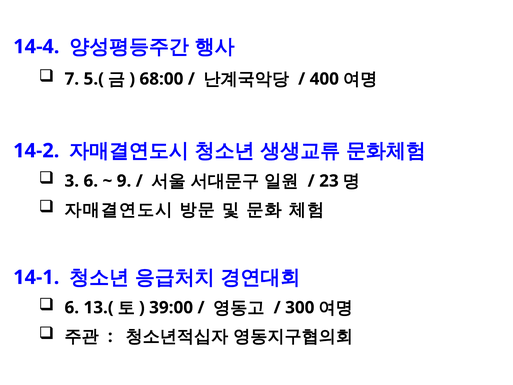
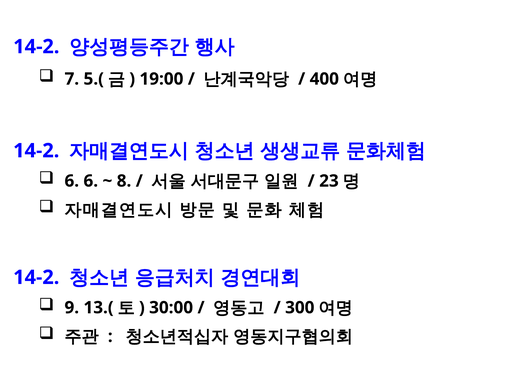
14-4 at (36, 47): 14-4 -> 14-2
68:00: 68:00 -> 19:00
3 at (72, 181): 3 -> 6
9: 9 -> 8
14-1 at (36, 277): 14-1 -> 14-2
6 at (72, 307): 6 -> 9
39:00: 39:00 -> 30:00
